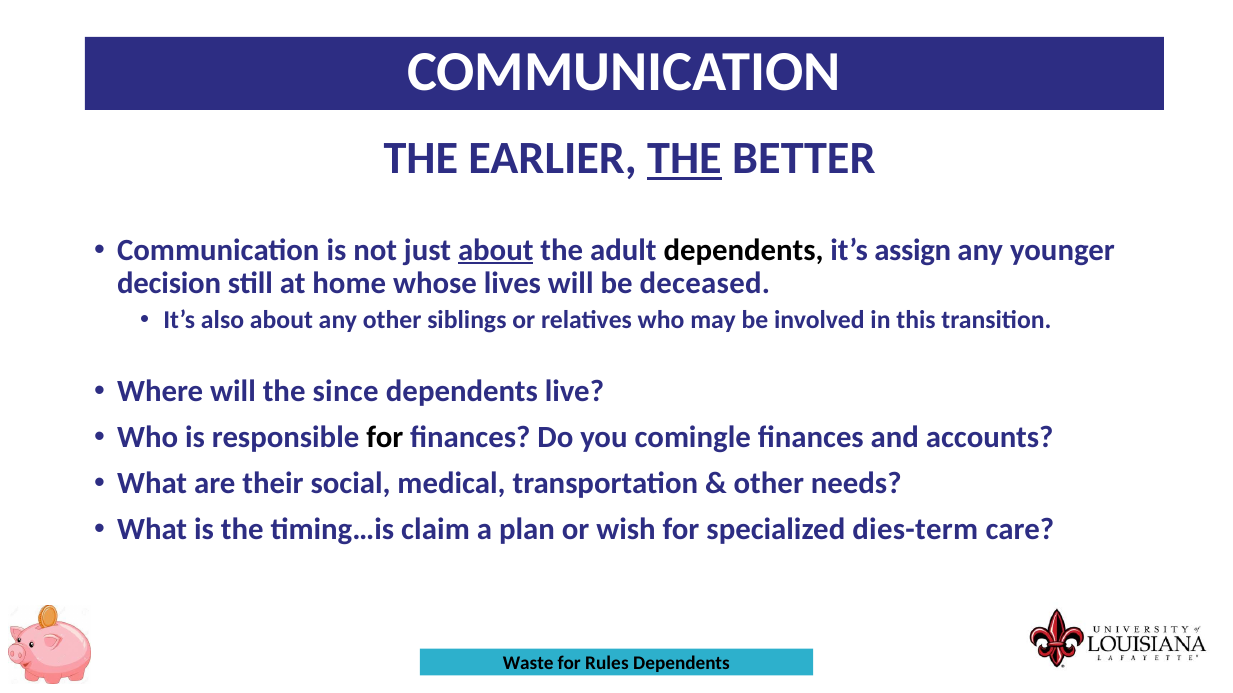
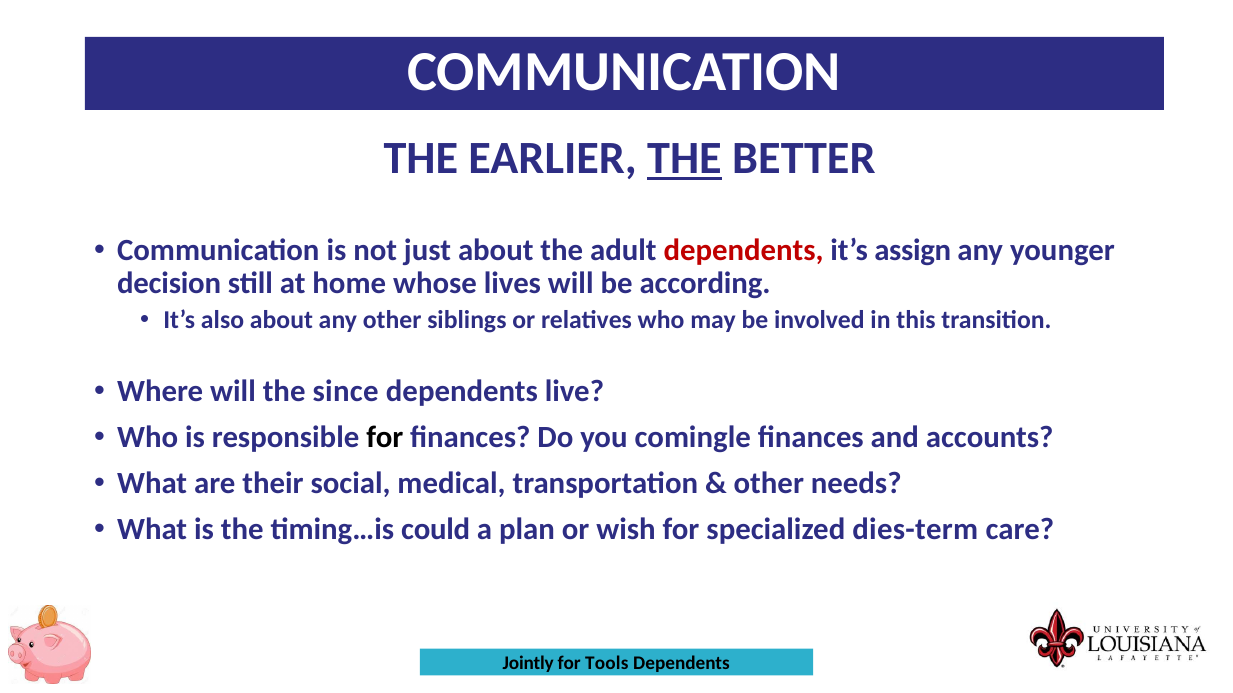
about at (496, 250) underline: present -> none
dependents at (744, 250) colour: black -> red
deceased: deceased -> according
claim: claim -> could
Waste: Waste -> Jointly
Rules: Rules -> Tools
